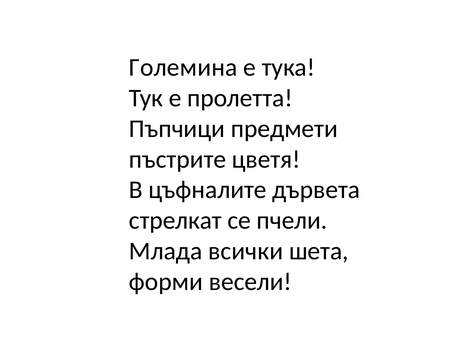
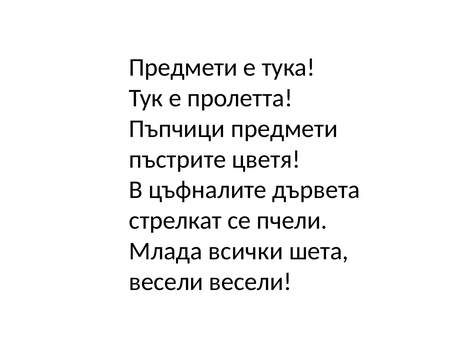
Големина at (183, 68): Големина -> Предмети
форми at (166, 282): форми -> весели
